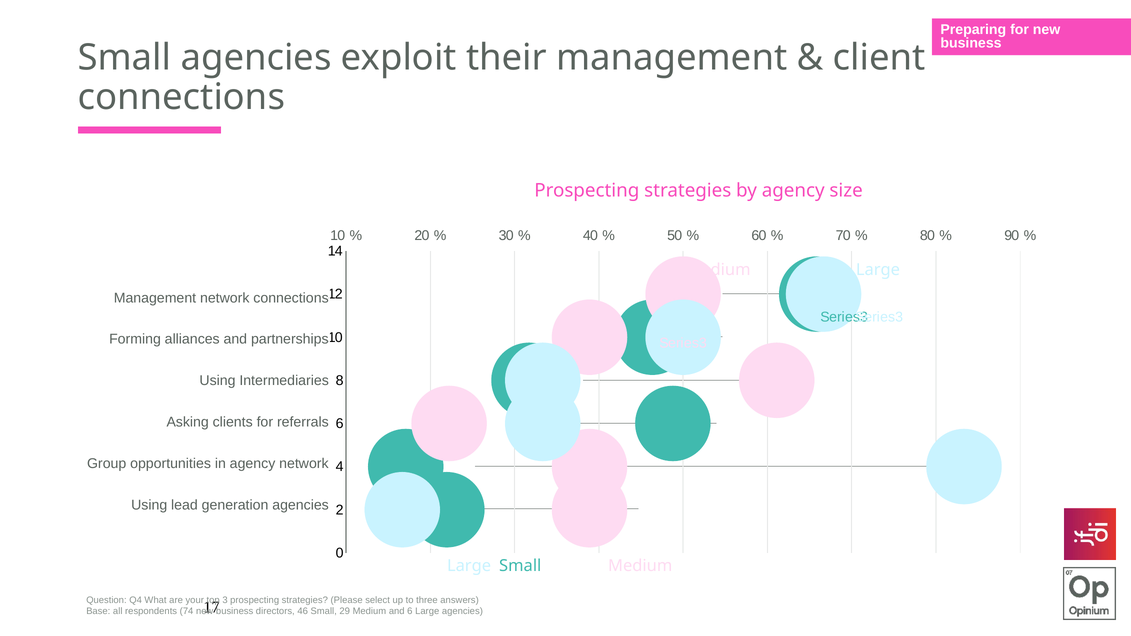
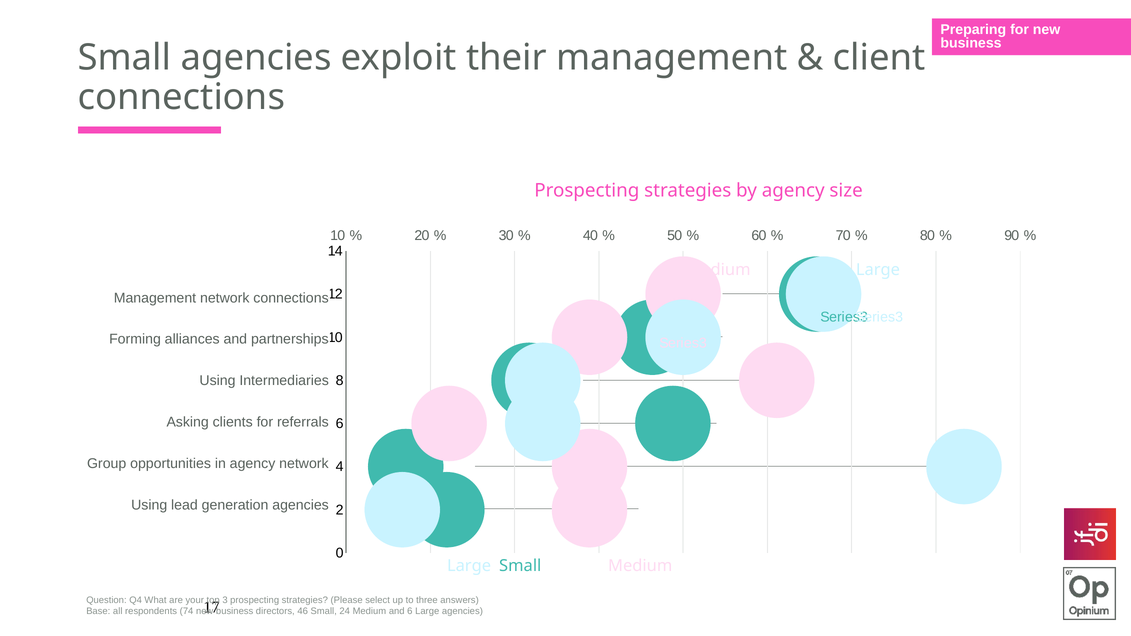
29: 29 -> 24
